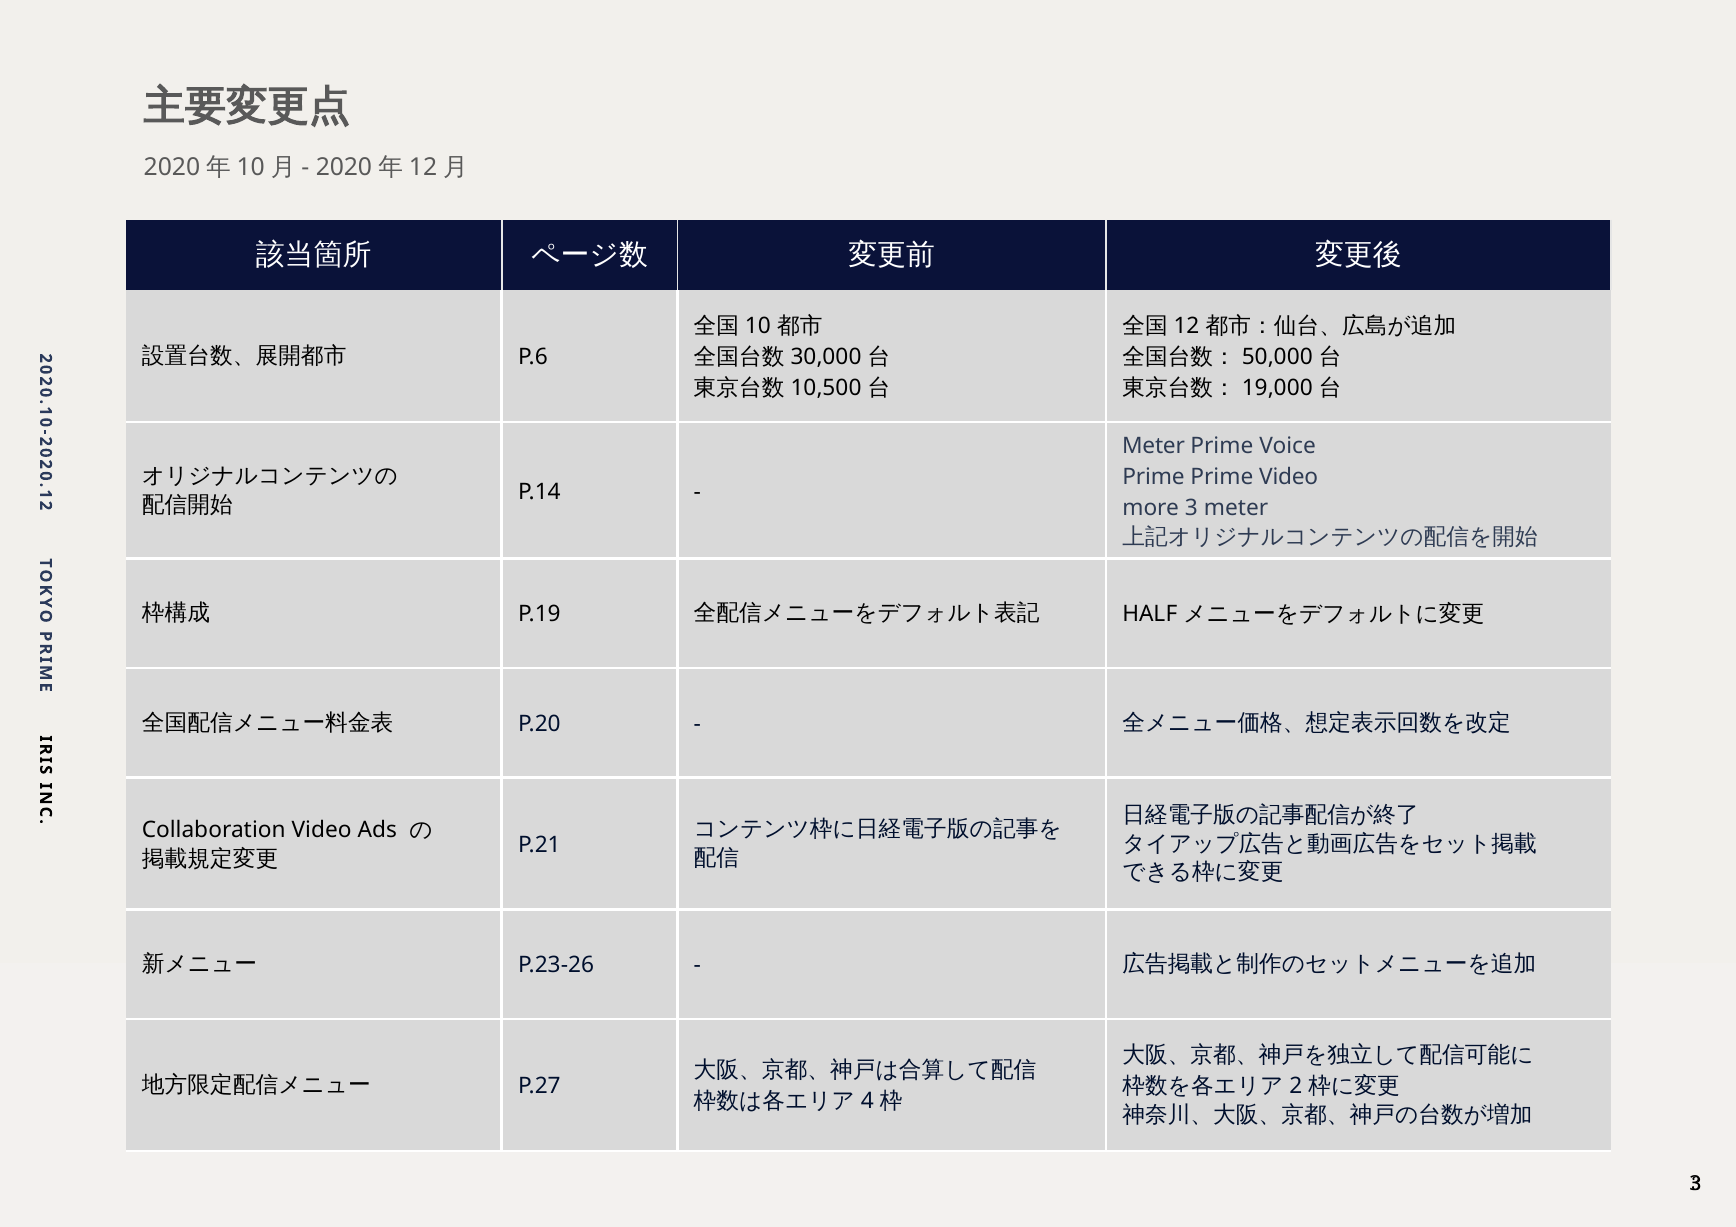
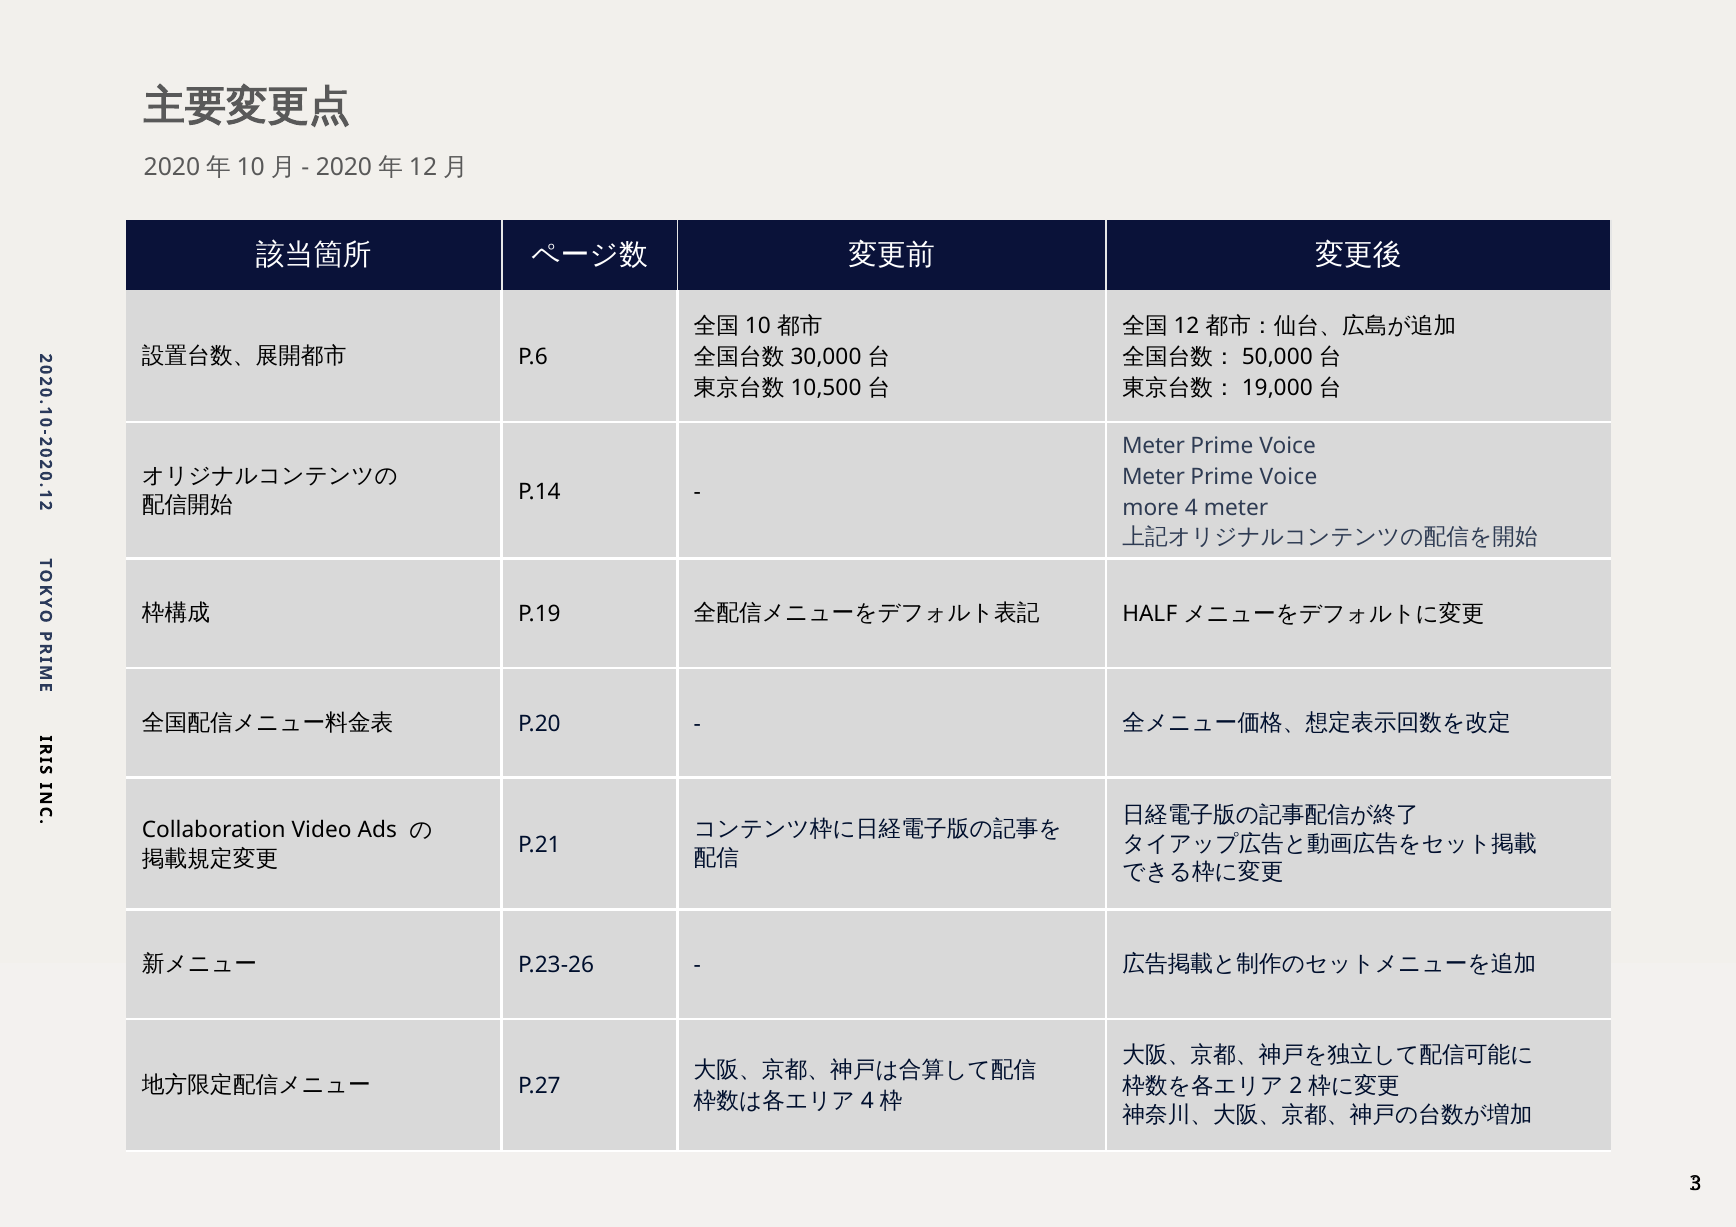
Prime at (1153, 477): Prime -> Meter
Video at (1289, 477): Video -> Voice
more 3: 3 -> 4
